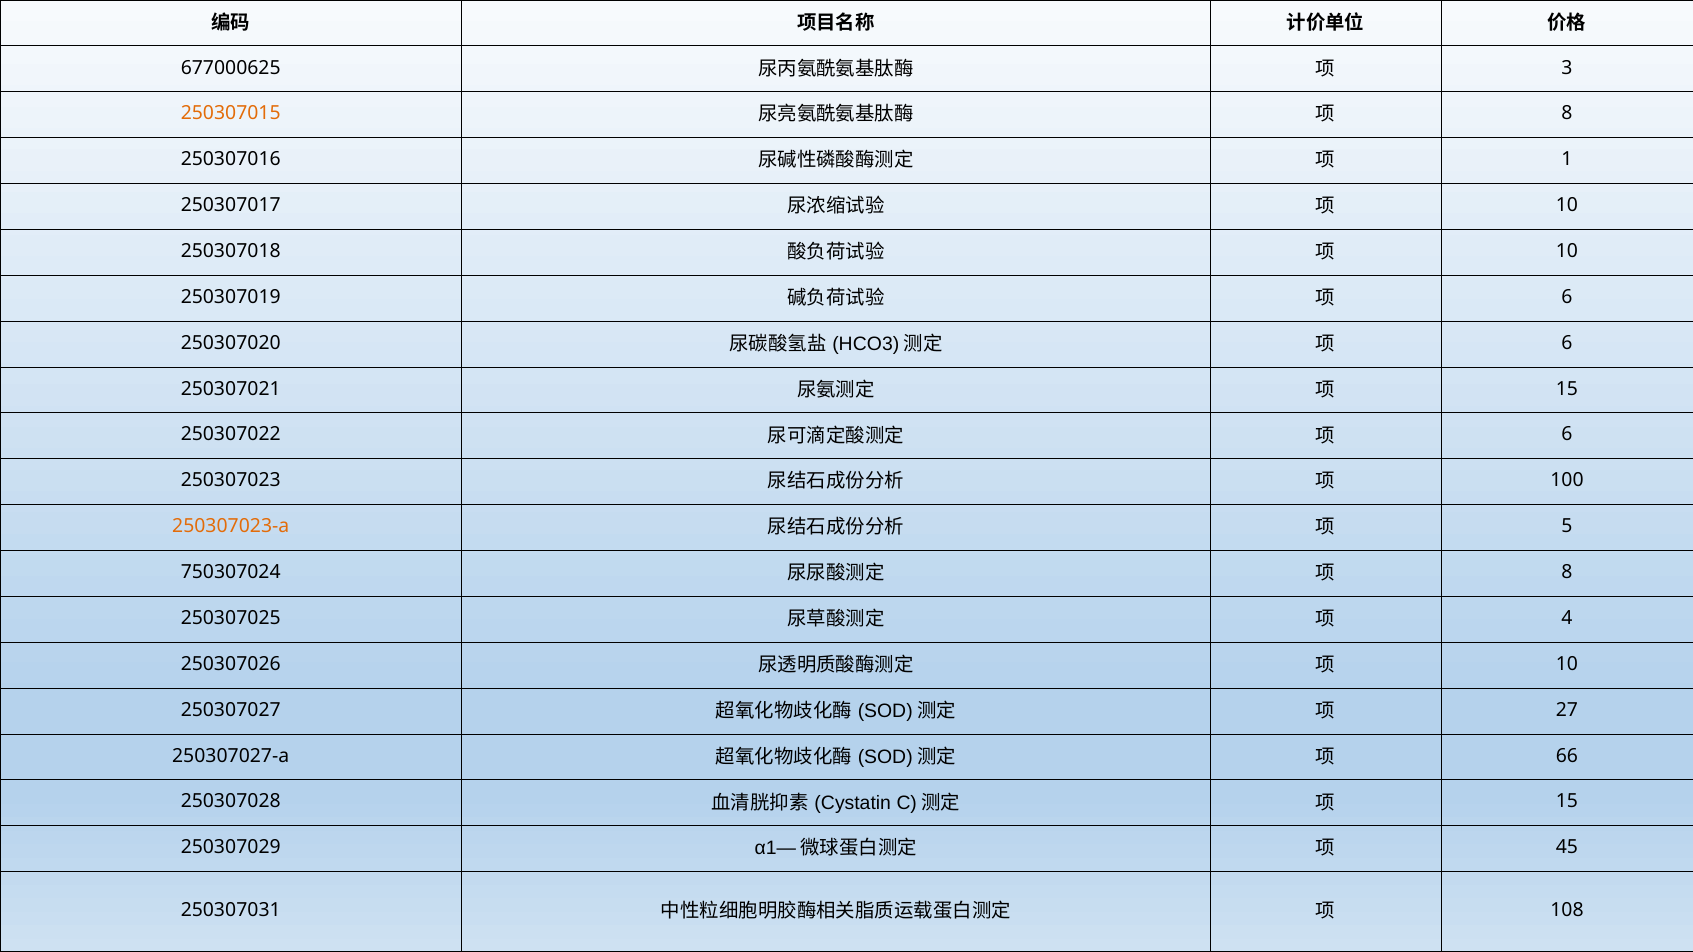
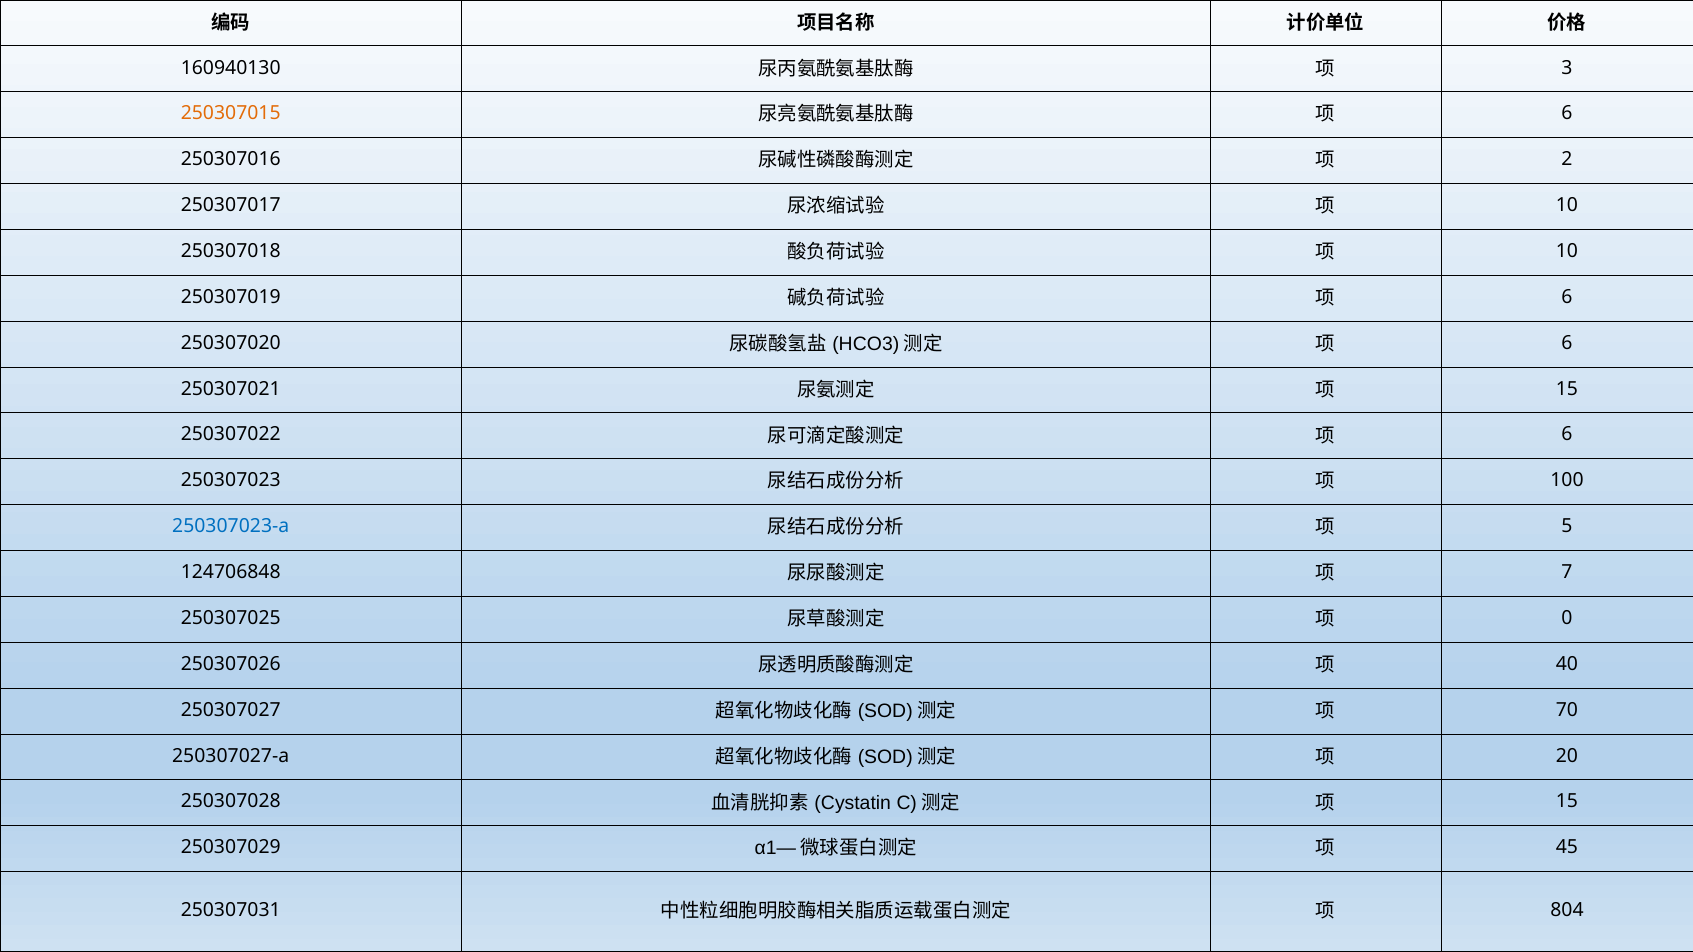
677000625: 677000625 -> 160940130
8 at (1567, 114): 8 -> 6
1: 1 -> 2
250307023-a colour: orange -> blue
750307024: 750307024 -> 124706848
8 at (1567, 572): 8 -> 7
4: 4 -> 0
10 at (1567, 664): 10 -> 40
27: 27 -> 70
66: 66 -> 20
108: 108 -> 804
